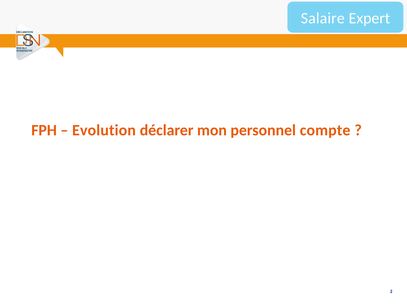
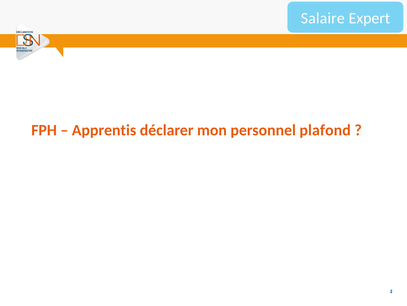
Evolution: Evolution -> Apprentis
compte: compte -> plafond
